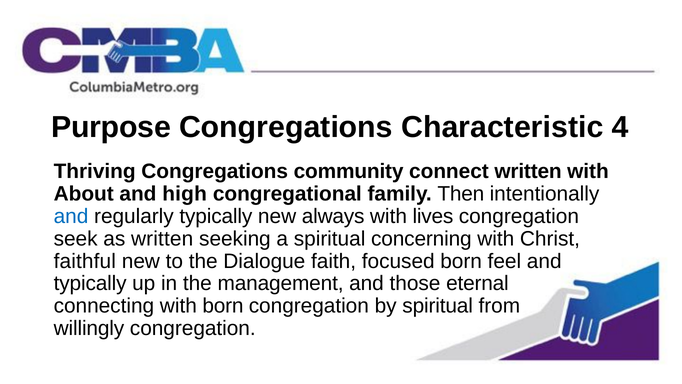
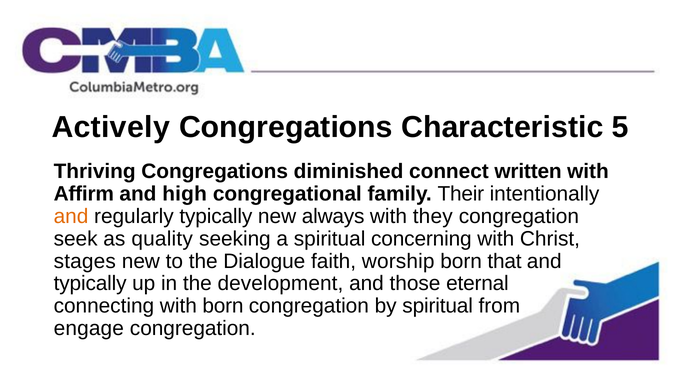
Purpose: Purpose -> Actively
4: 4 -> 5
community: community -> diminished
About: About -> Affirm
Then: Then -> Their
and at (71, 216) colour: blue -> orange
lives: lives -> they
as written: written -> quality
faithful: faithful -> stages
focused: focused -> worship
feel: feel -> that
management: management -> development
willingly: willingly -> engage
